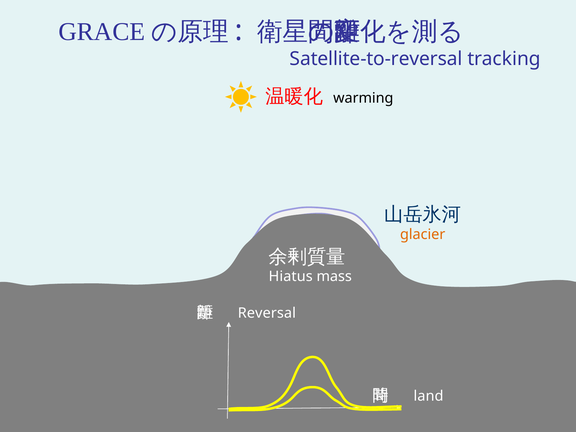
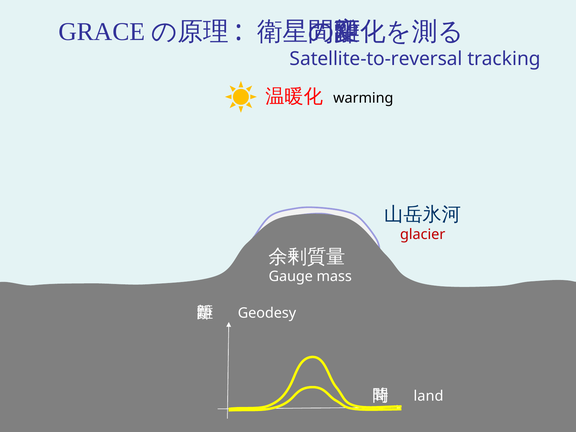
glacier colour: orange -> red
Hiatus: Hiatus -> Gauge
Reversal: Reversal -> Geodesy
